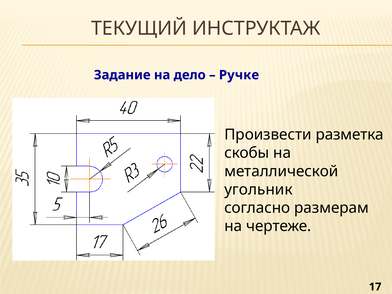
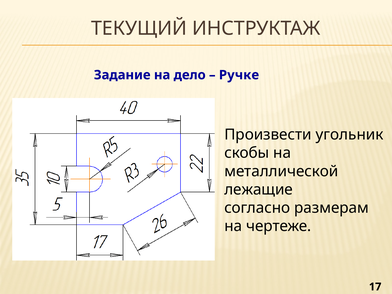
разметка: разметка -> угольник
угольник: угольник -> лежащие
